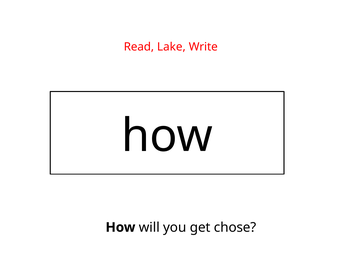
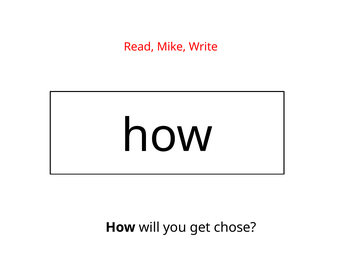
Lake: Lake -> Mike
